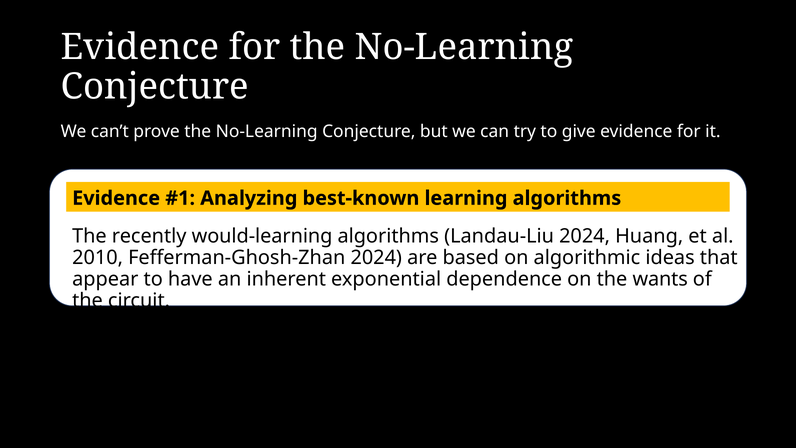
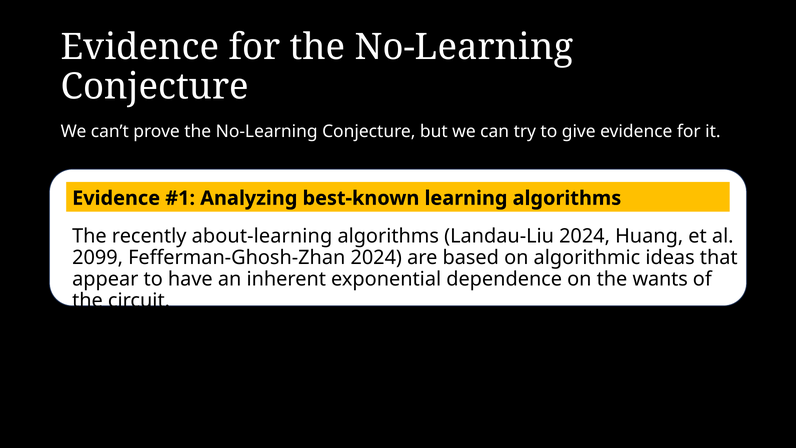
would-learning: would-learning -> about-learning
2010: 2010 -> 2099
